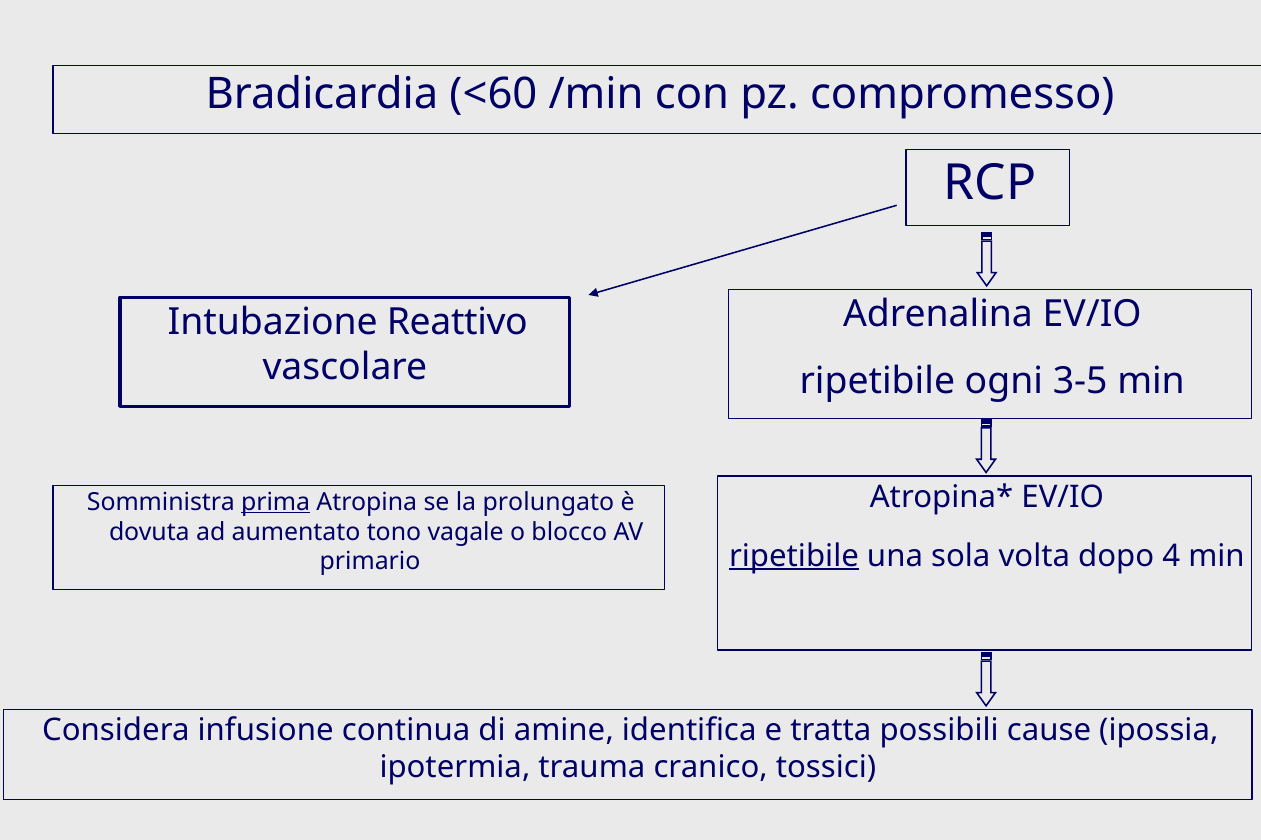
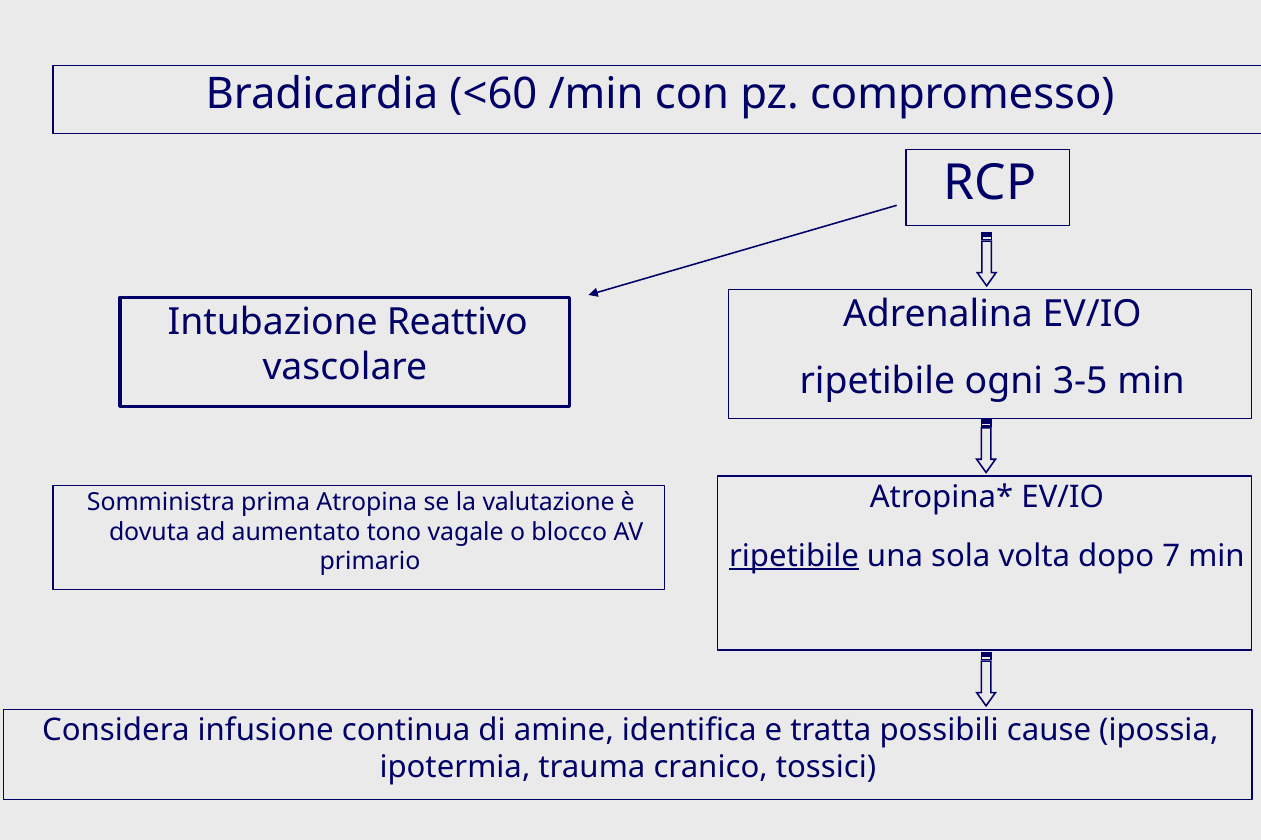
prima underline: present -> none
prolungato: prolungato -> valutazione
4: 4 -> 7
